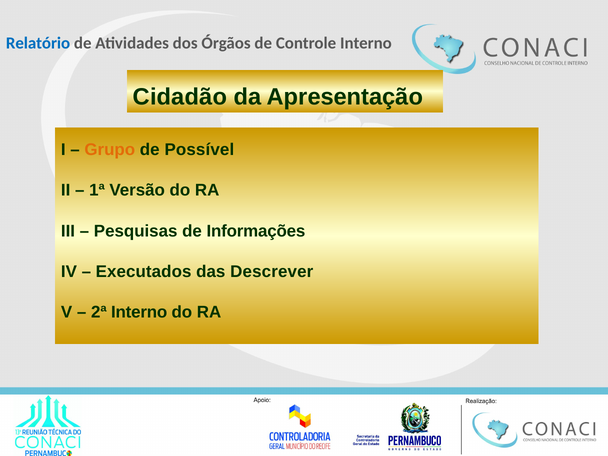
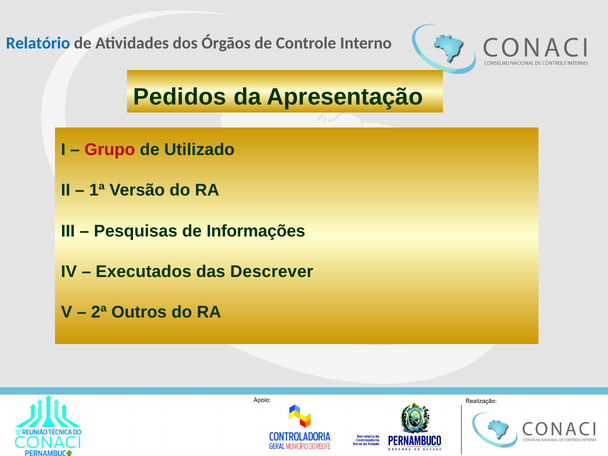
Cidadão: Cidadão -> Pedidos
Grupo colour: orange -> red
Possível: Possível -> Utilizado
2ª Interno: Interno -> Outros
